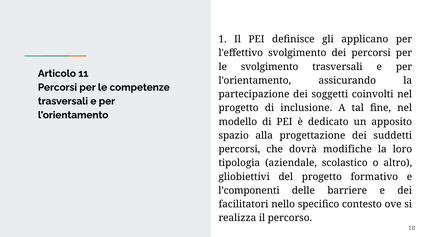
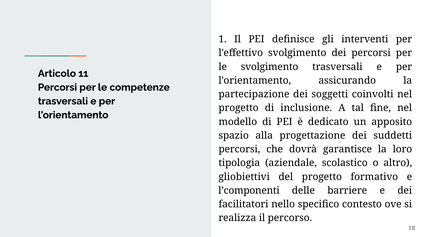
applicano: applicano -> interventi
modifiche: modifiche -> garantisce
